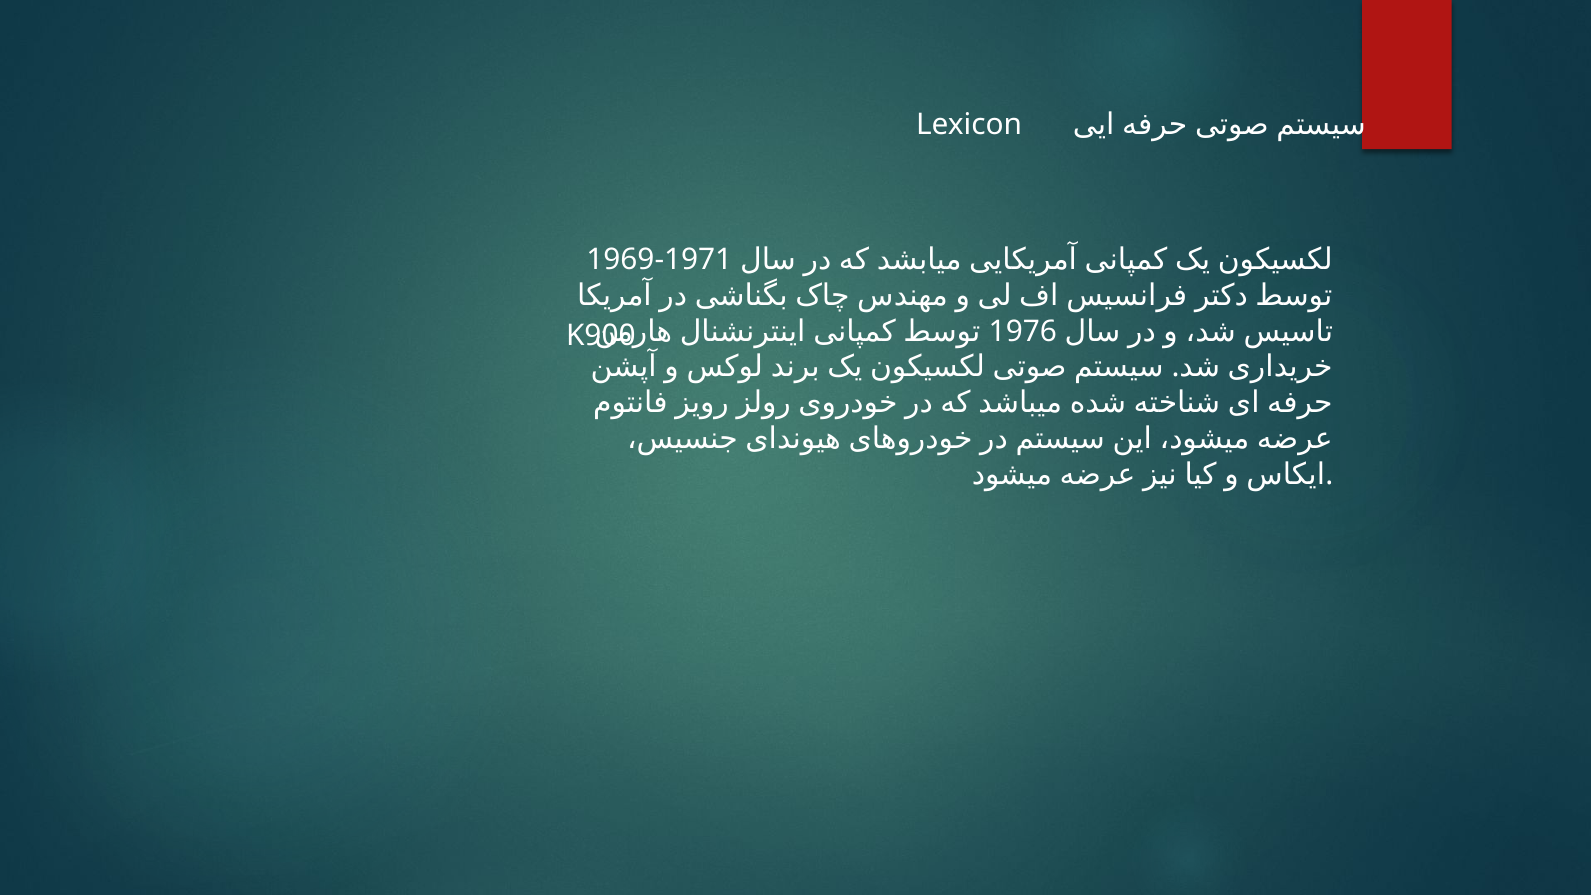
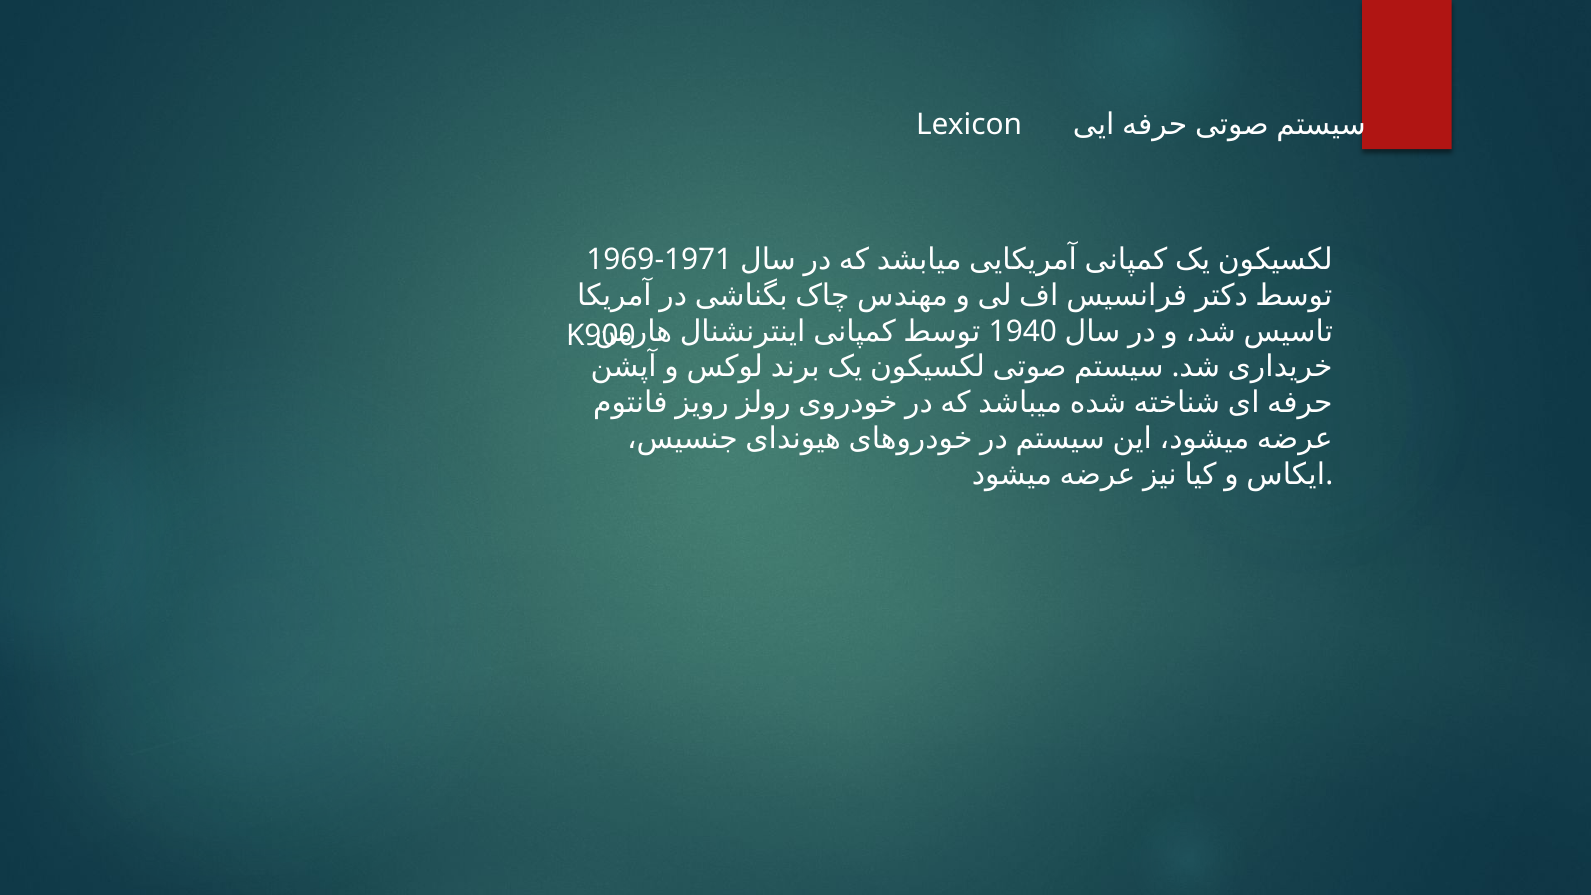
1976: 1976 -> 1940
